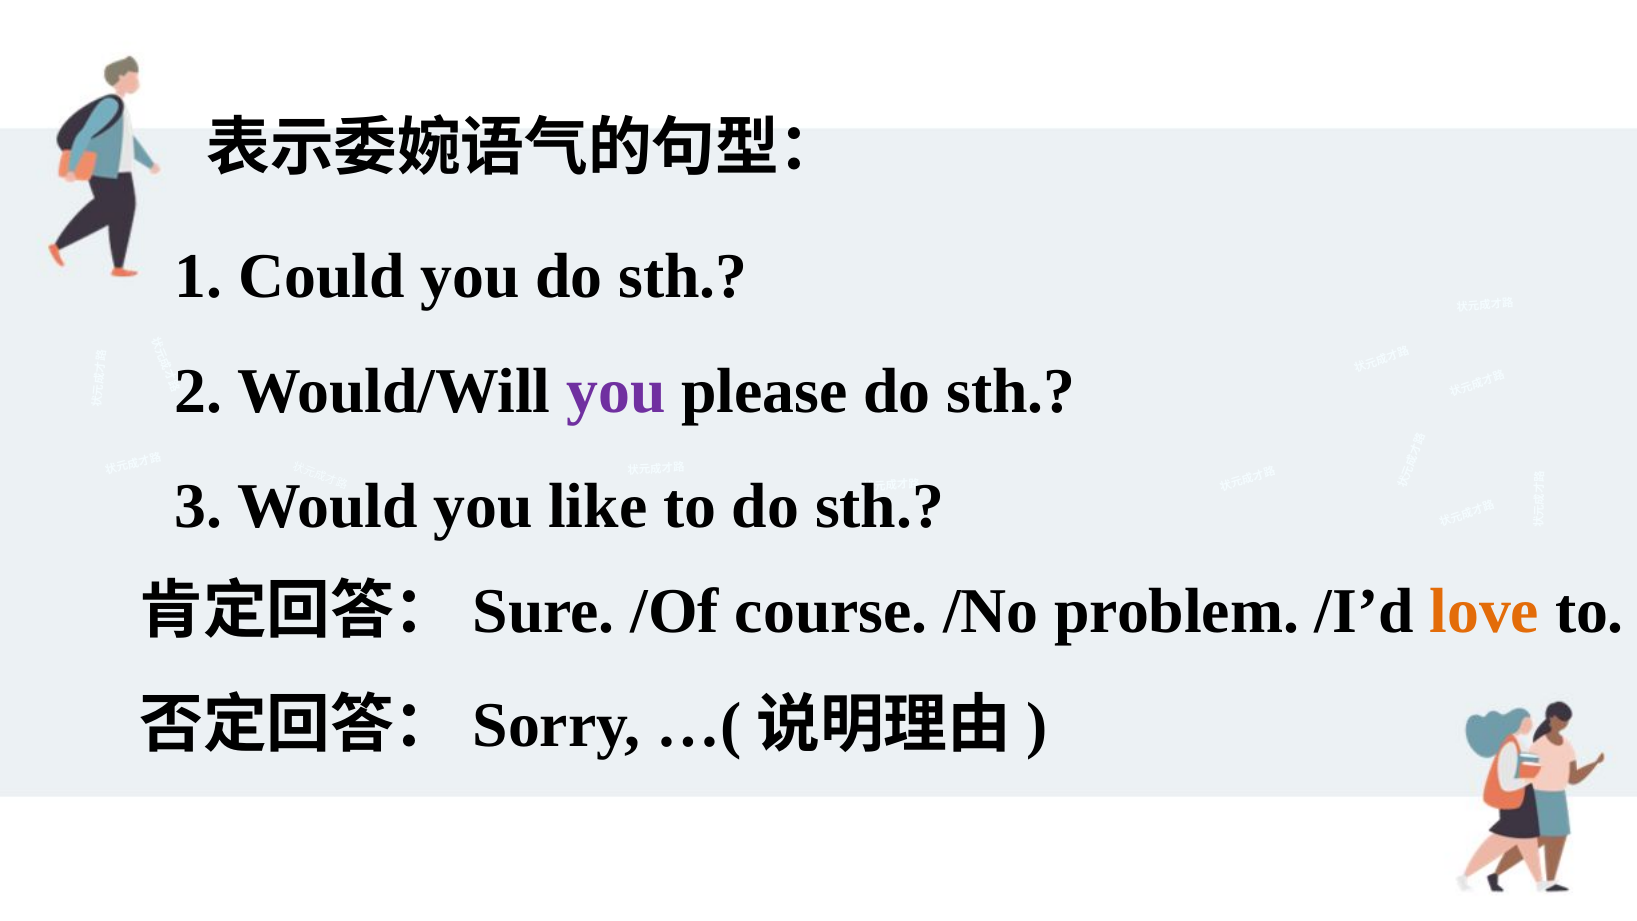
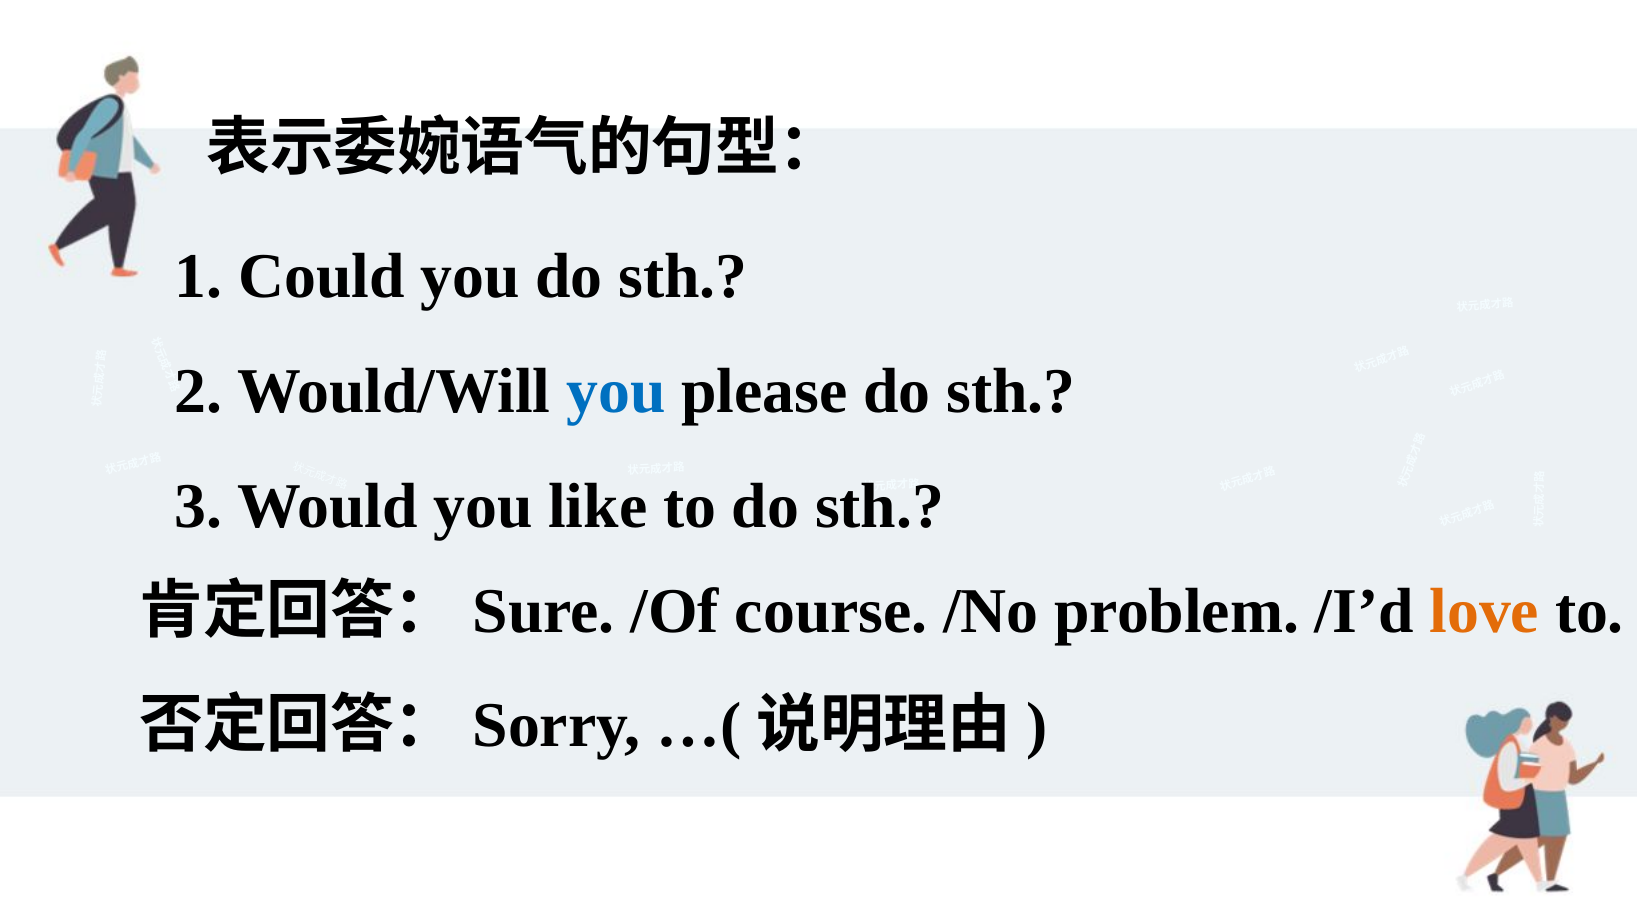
you at (616, 391) colour: purple -> blue
